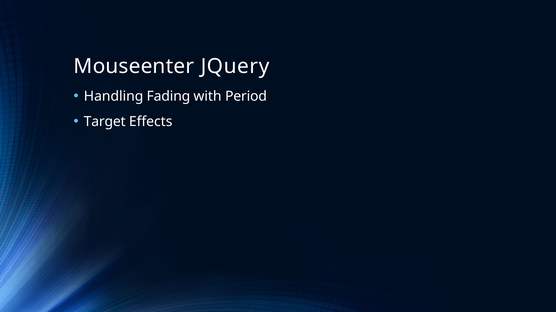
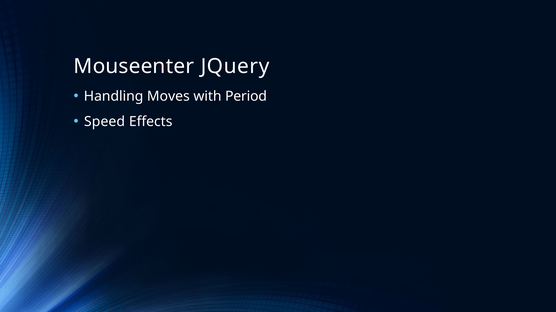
Fading: Fading -> Moves
Target: Target -> Speed
